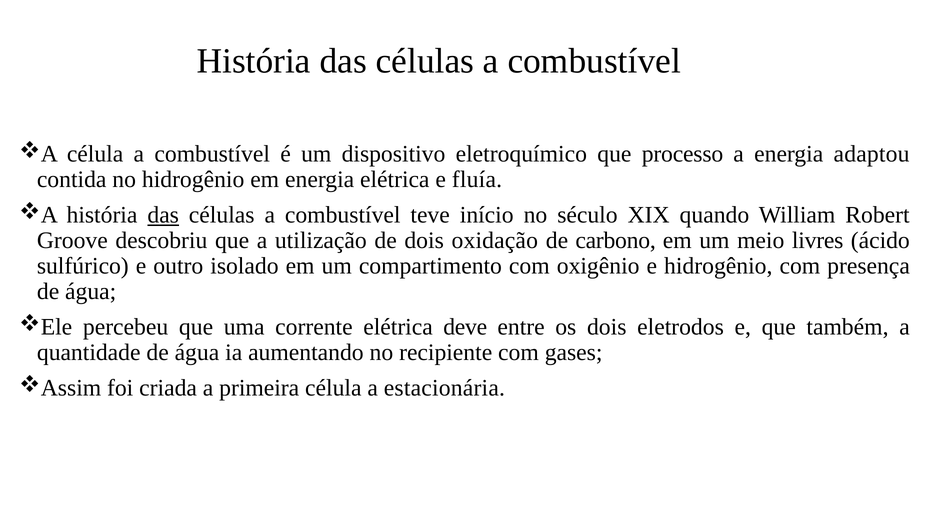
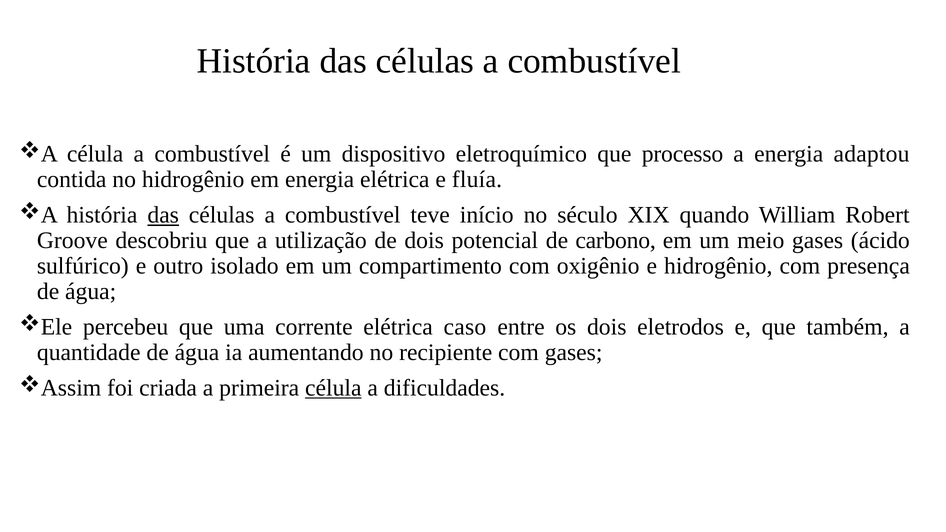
oxidação: oxidação -> potencial
meio livres: livres -> gases
deve: deve -> caso
célula at (333, 388) underline: none -> present
estacionária: estacionária -> dificuldades
